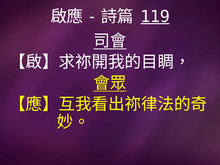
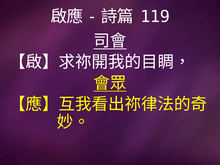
119 underline: present -> none
